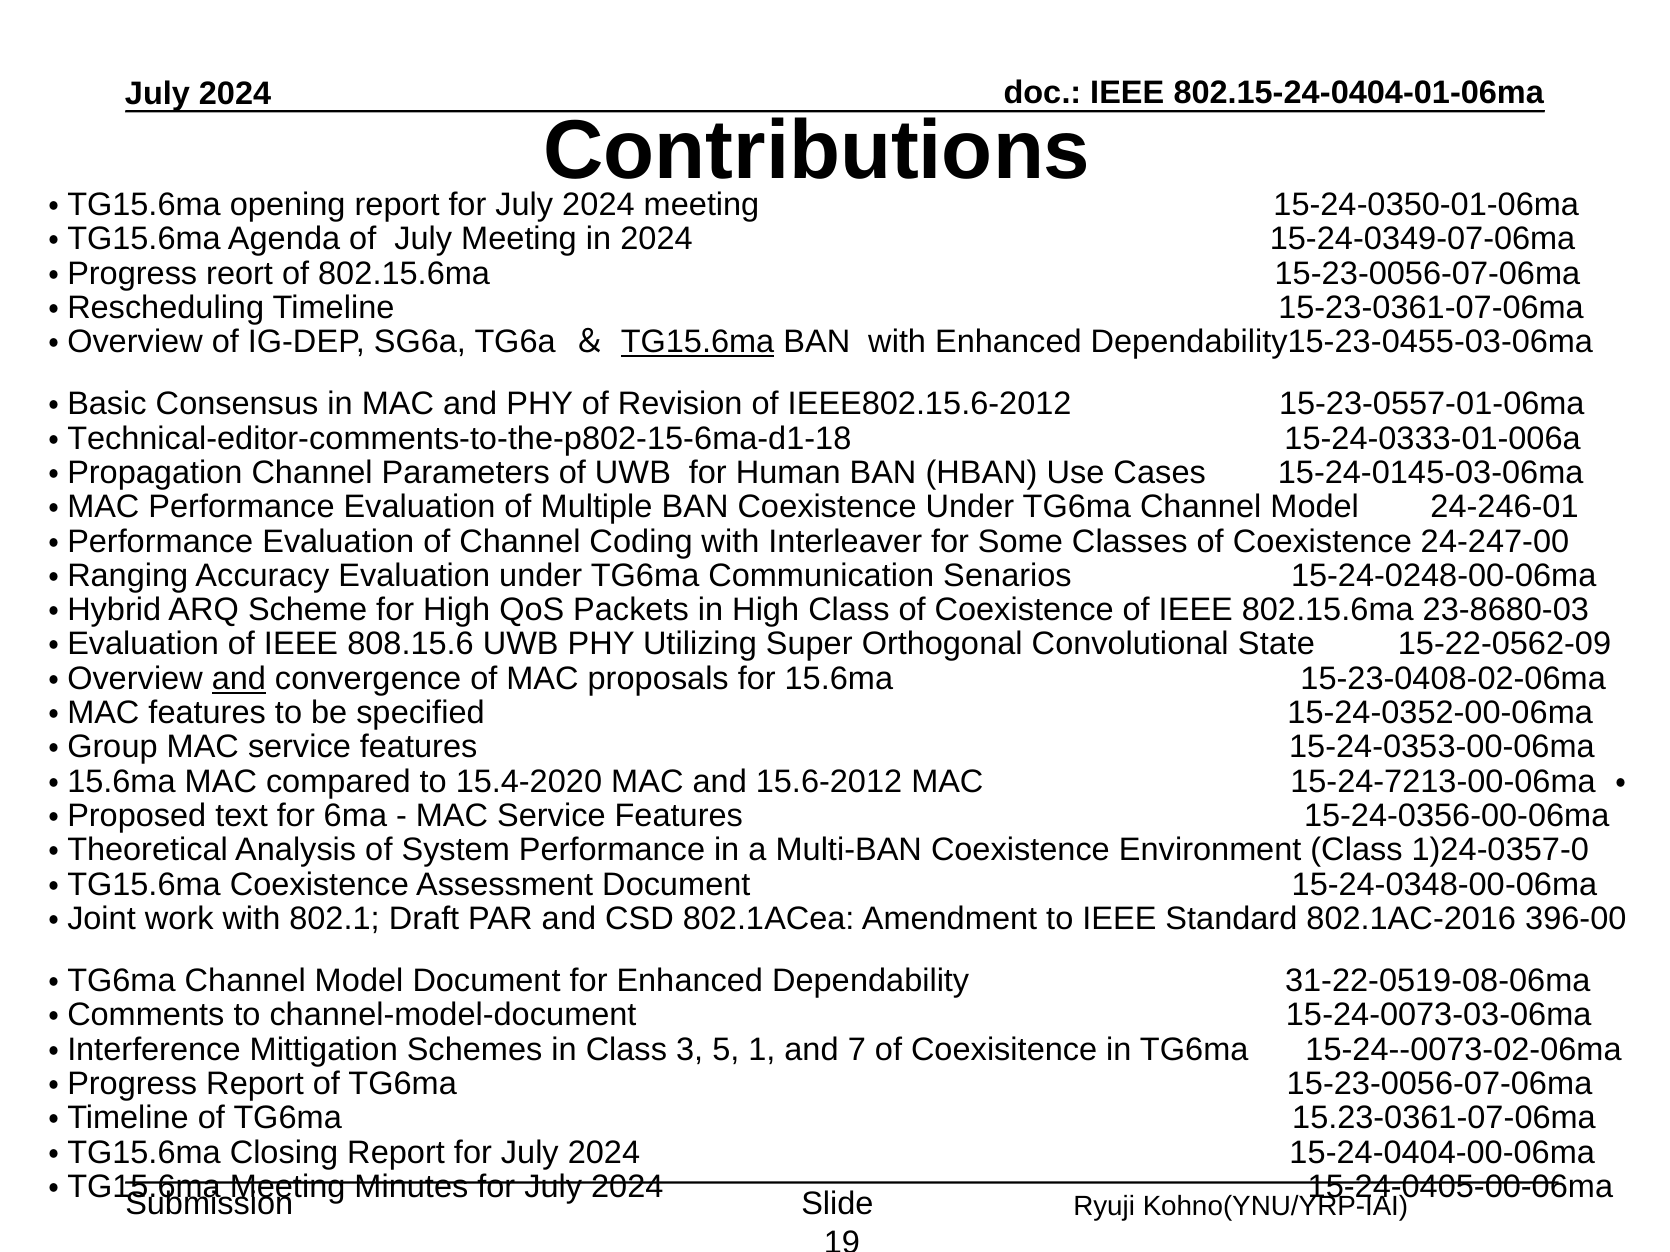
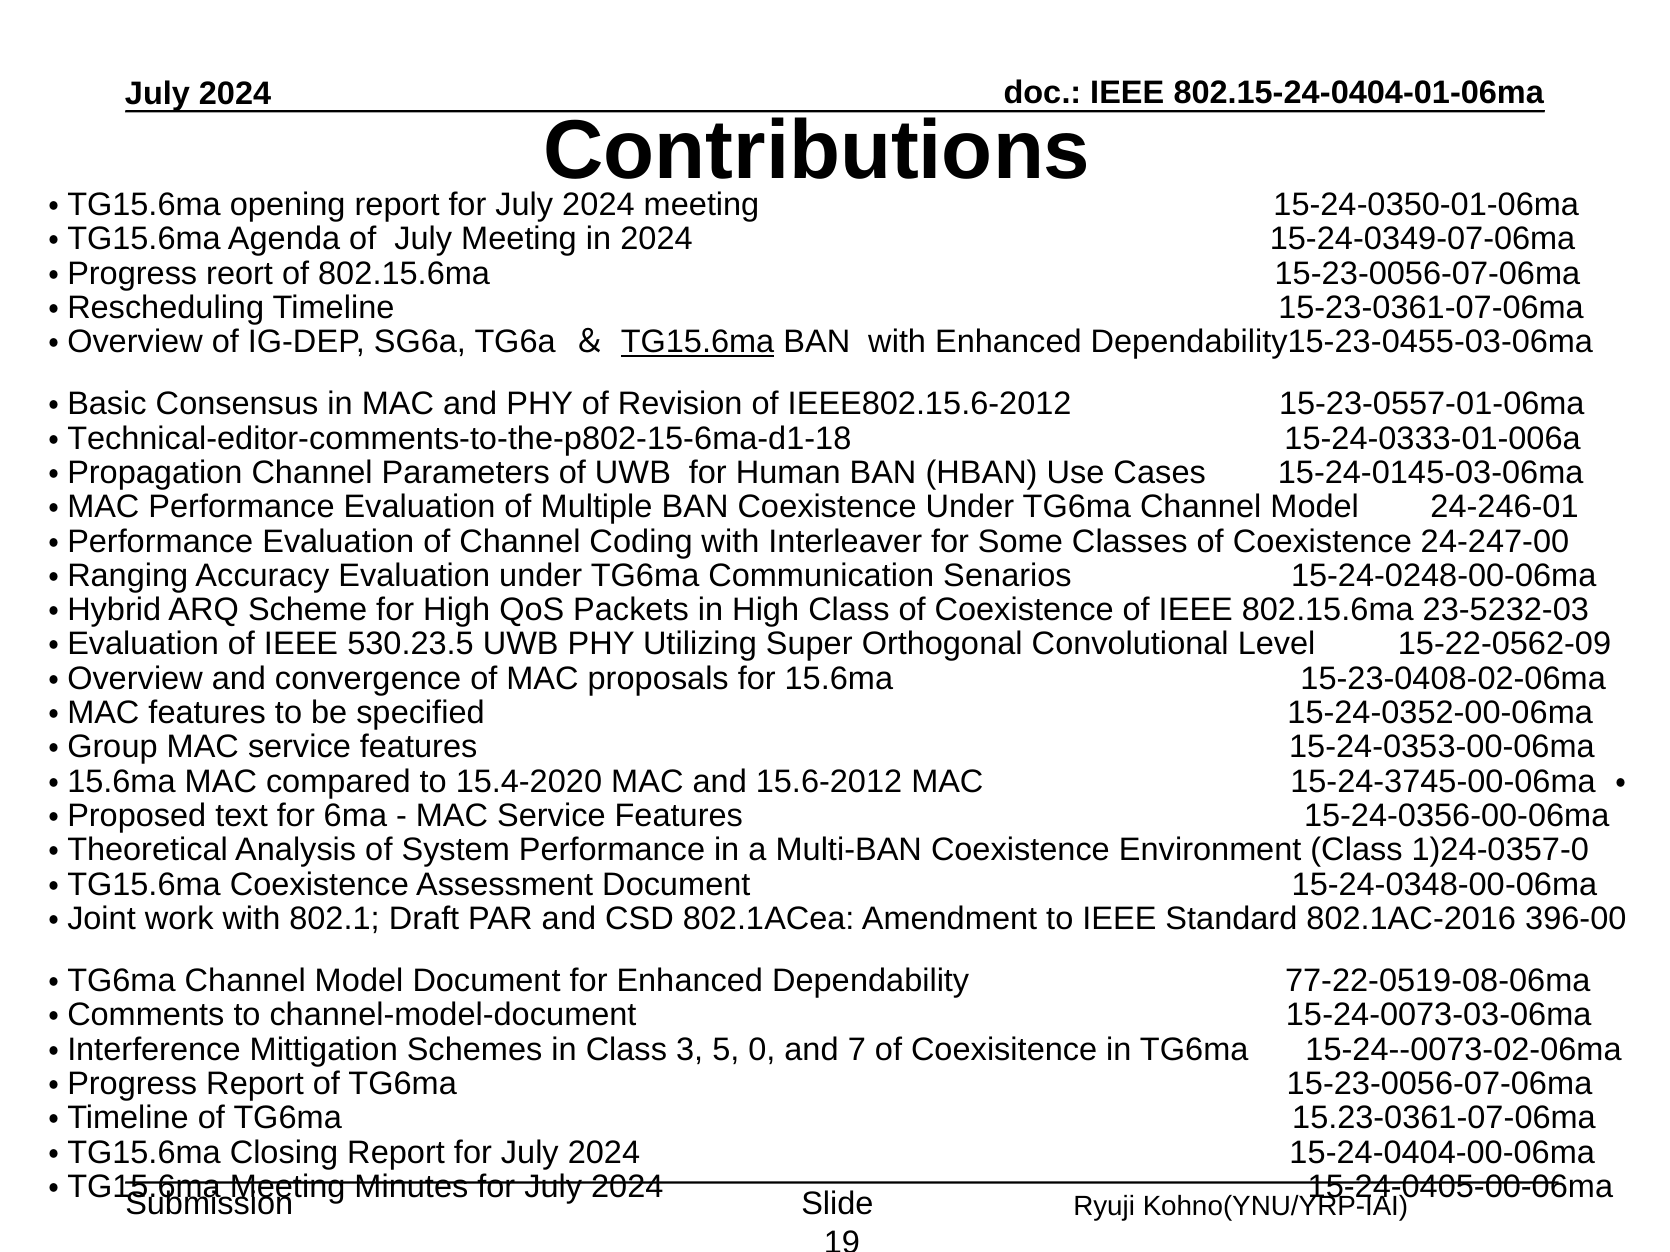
23-8680-03: 23-8680-03 -> 23-5232-03
808.15.6: 808.15.6 -> 530.23.5
State: State -> Level
and at (239, 679) underline: present -> none
15-24-7213-00-06ma: 15-24-7213-00-06ma -> 15-24-3745-00-06ma
31-22-0519-08-06ma: 31-22-0519-08-06ma -> 77-22-0519-08-06ma
1: 1 -> 0
